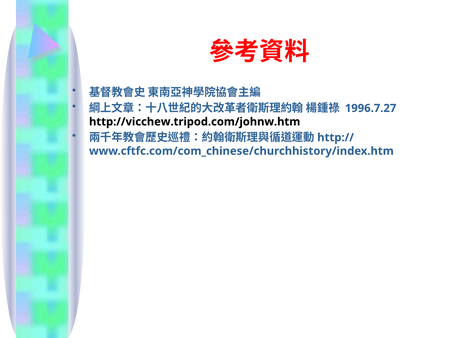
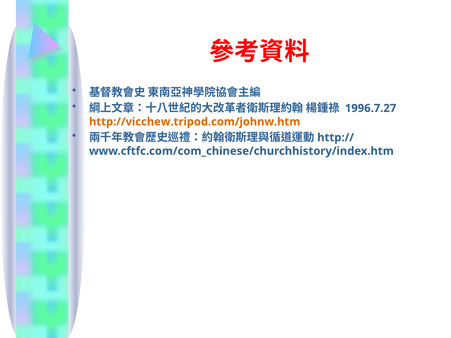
http://vicchew.tripod.com/johnw.htm colour: black -> orange
